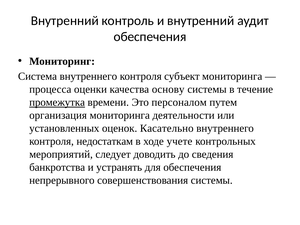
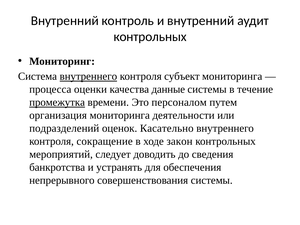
обеспечения at (150, 37): обеспечения -> контрольных
внутреннего at (88, 76) underline: none -> present
основу: основу -> данные
установленных: установленных -> подразделений
недостаткам: недостаткам -> сокращение
учете: учете -> закон
